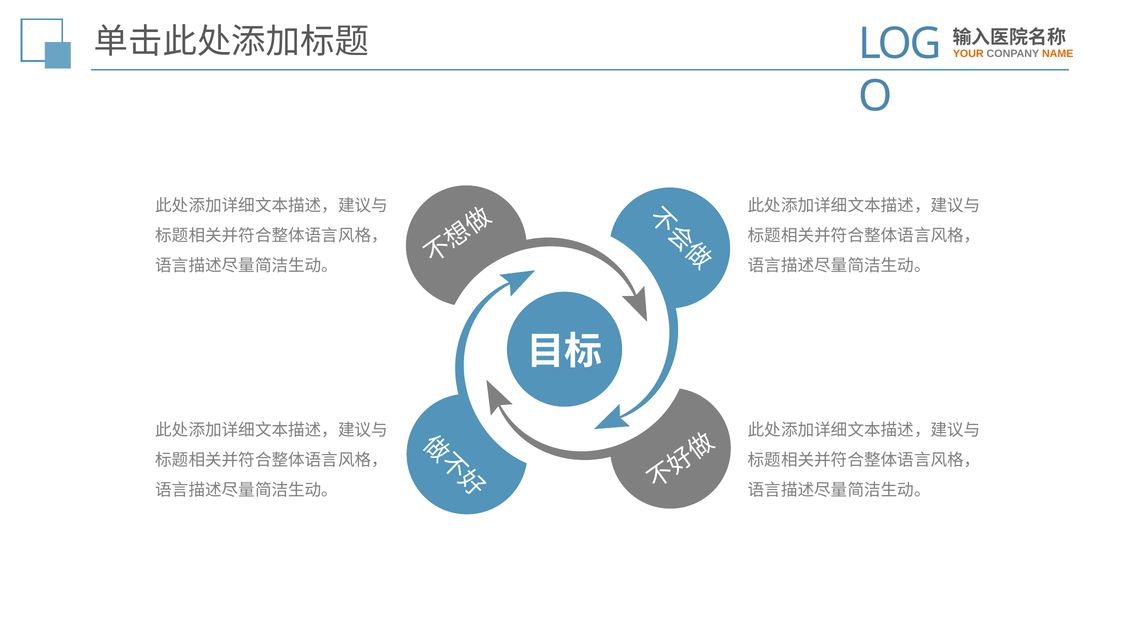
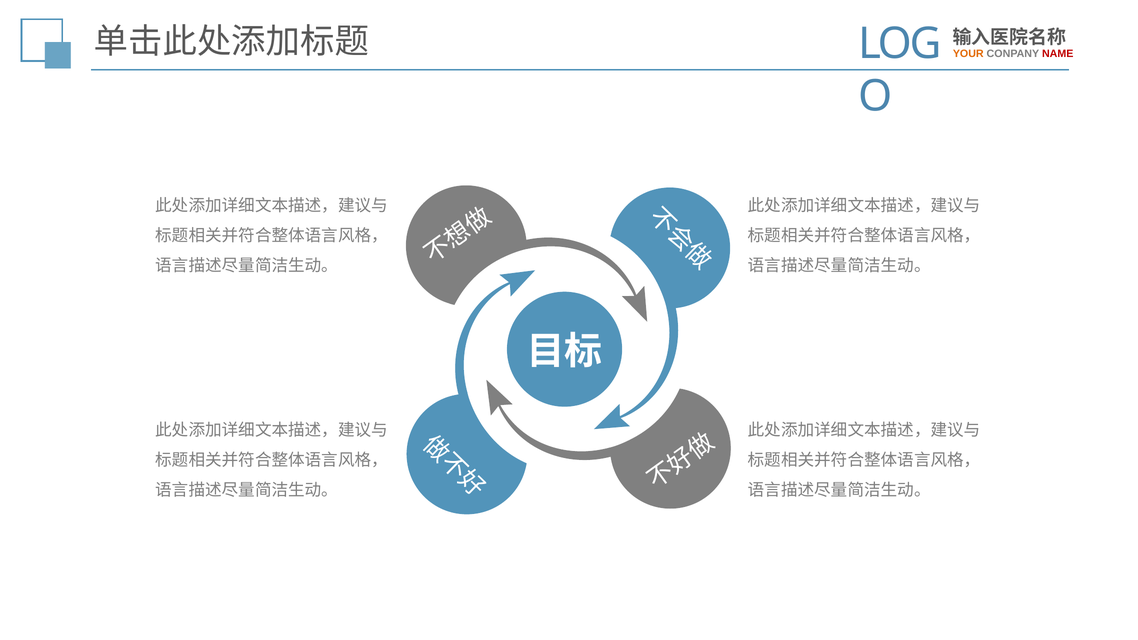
NAME colour: orange -> red
